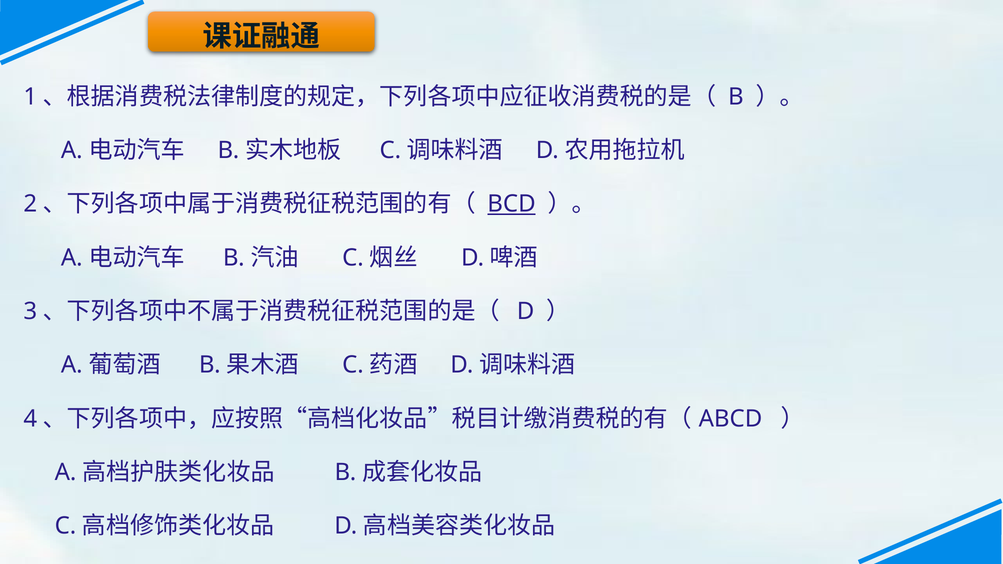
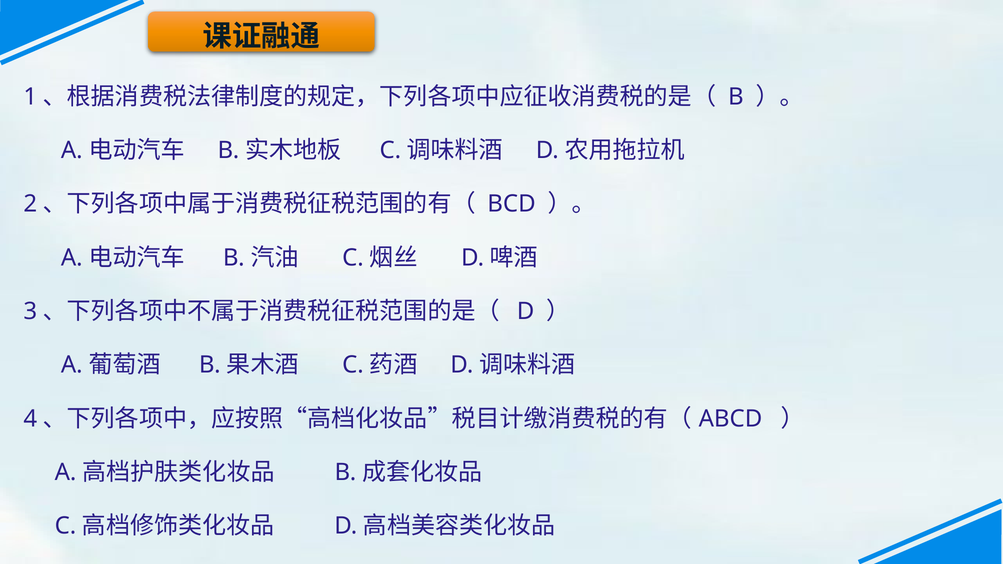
BCD underline: present -> none
